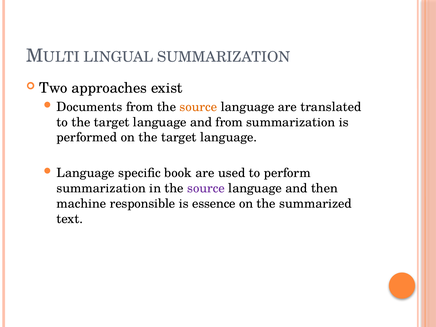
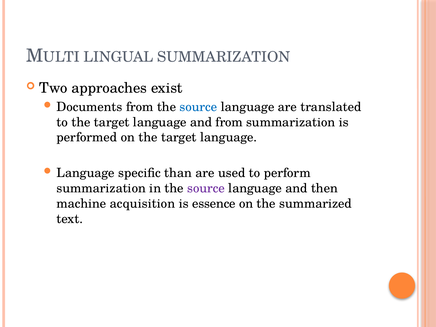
source at (198, 107) colour: orange -> blue
book: book -> than
responsible: responsible -> acquisition
